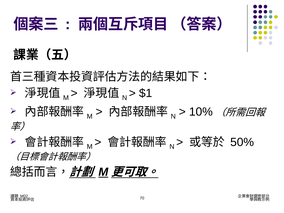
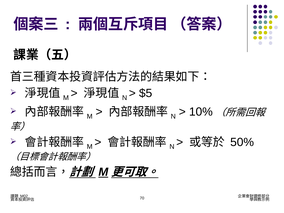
$1: $1 -> $5
